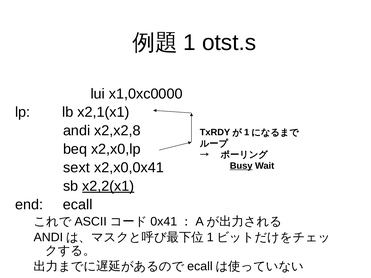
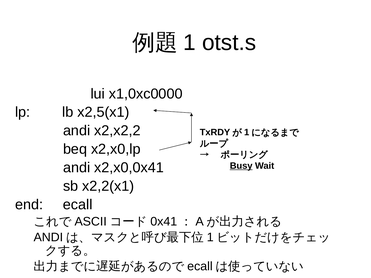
x2,1(x1: x2,1(x1 -> x2,5(x1
x2,x2,8: x2,x2,8 -> x2,x2,2
sext at (77, 168): sext -> andi
x2,2(x1 underline: present -> none
